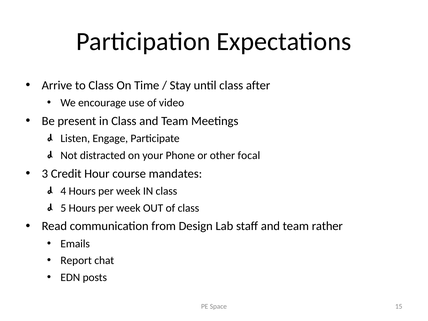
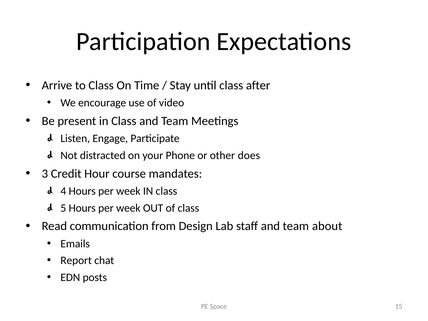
focal: focal -> does
rather: rather -> about
